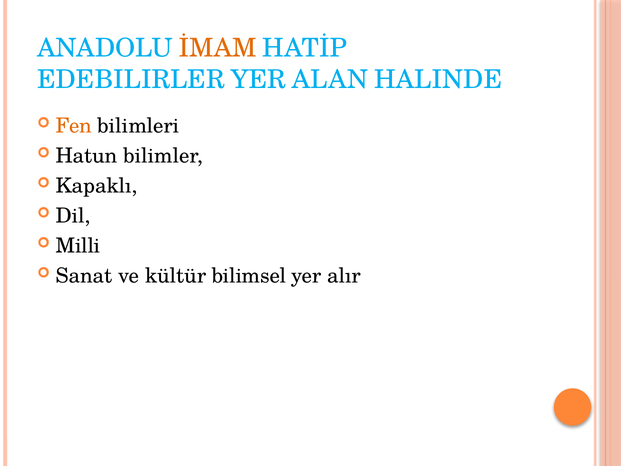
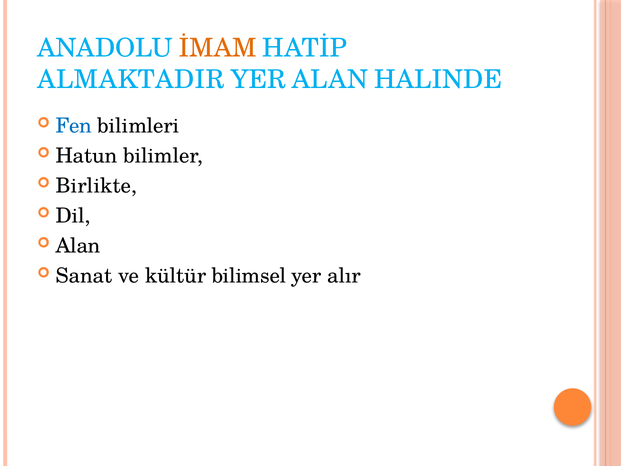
EDEBILIRLER: EDEBILIRLER -> ALMAKTADIR
Fen colour: orange -> blue
Kapaklı: Kapaklı -> Birlikte
Milli at (78, 246): Milli -> Alan
